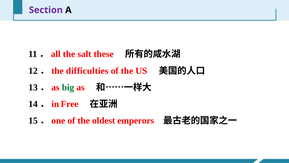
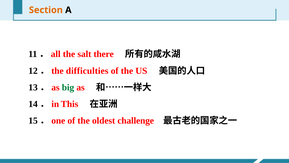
Section colour: purple -> orange
these: these -> there
Free: Free -> This
emperors: emperors -> challenge
